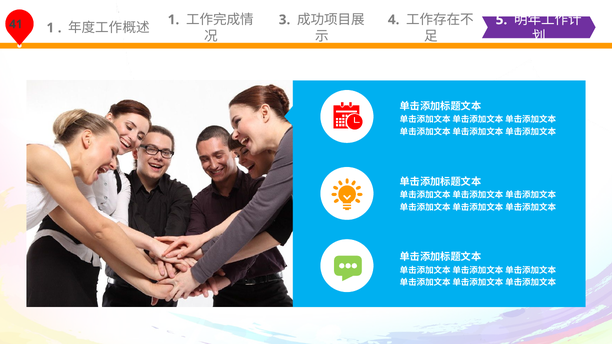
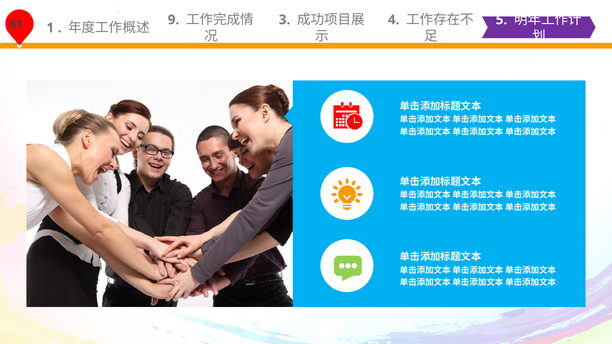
1 at (173, 20): 1 -> 9
